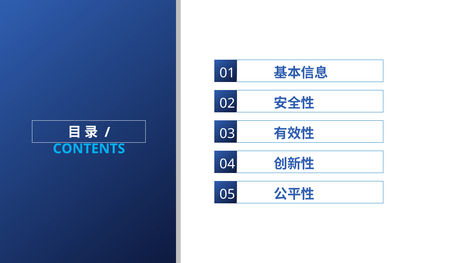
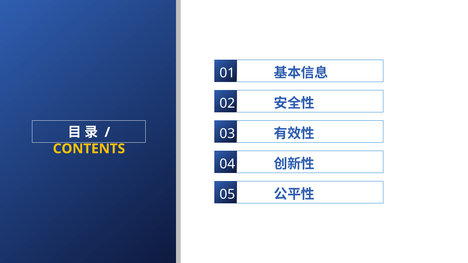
CONTENTS colour: light blue -> yellow
